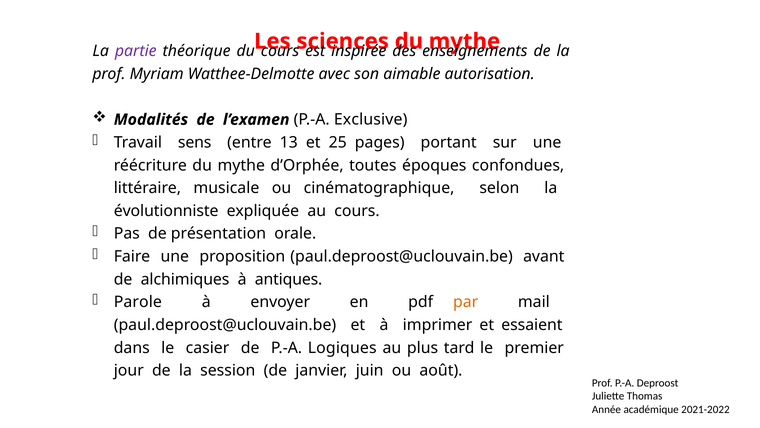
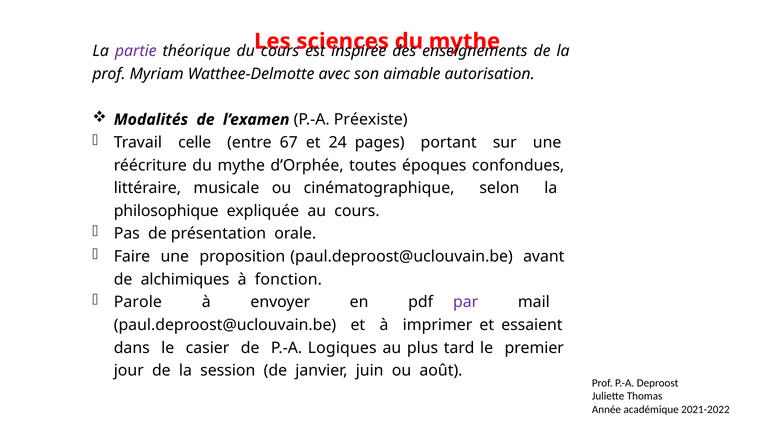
Exclusive: Exclusive -> Préexiste
sens: sens -> celle
13: 13 -> 67
25: 25 -> 24
évolutionniste: évolutionniste -> philosophique
antiques: antiques -> fonction
par colour: orange -> purple
